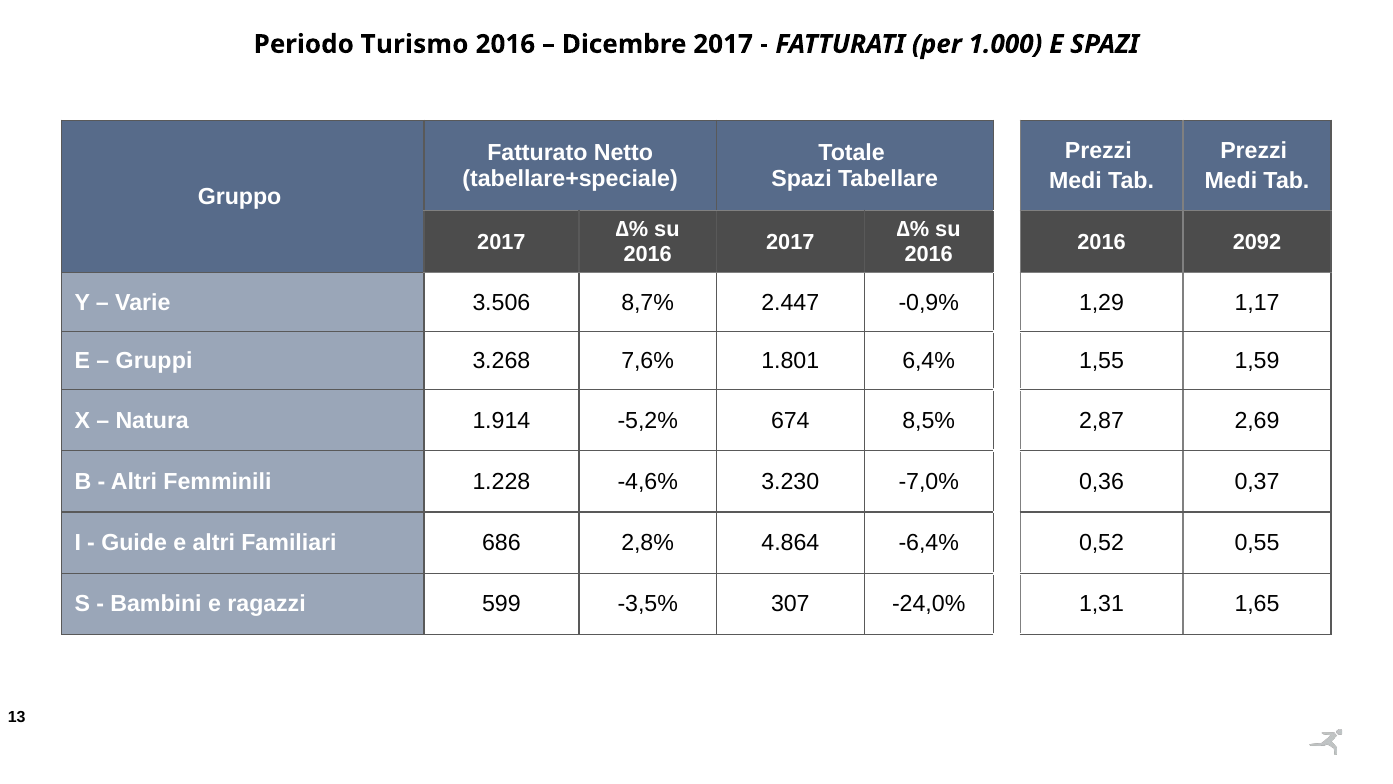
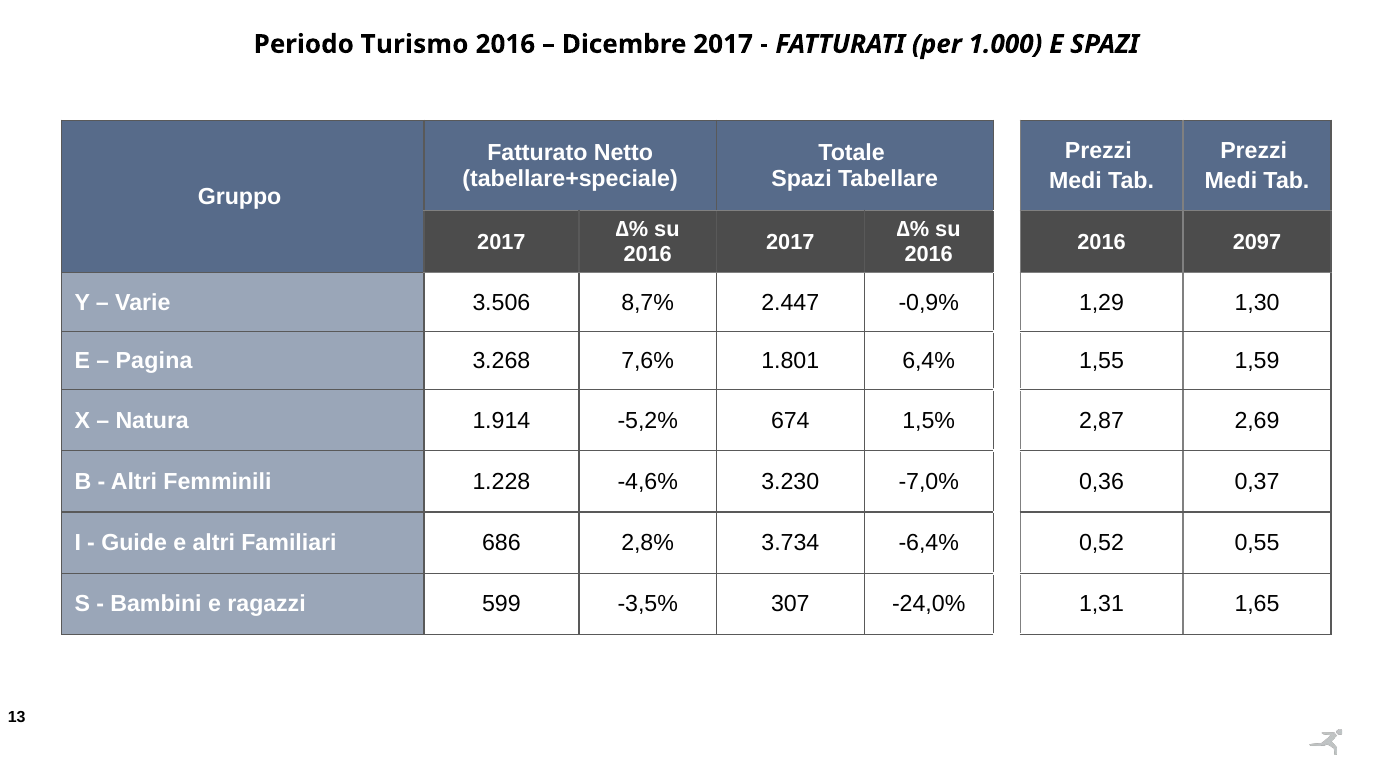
2092: 2092 -> 2097
1,17: 1,17 -> 1,30
Gruppi: Gruppi -> Pagina
8,5%: 8,5% -> 1,5%
4.864: 4.864 -> 3.734
